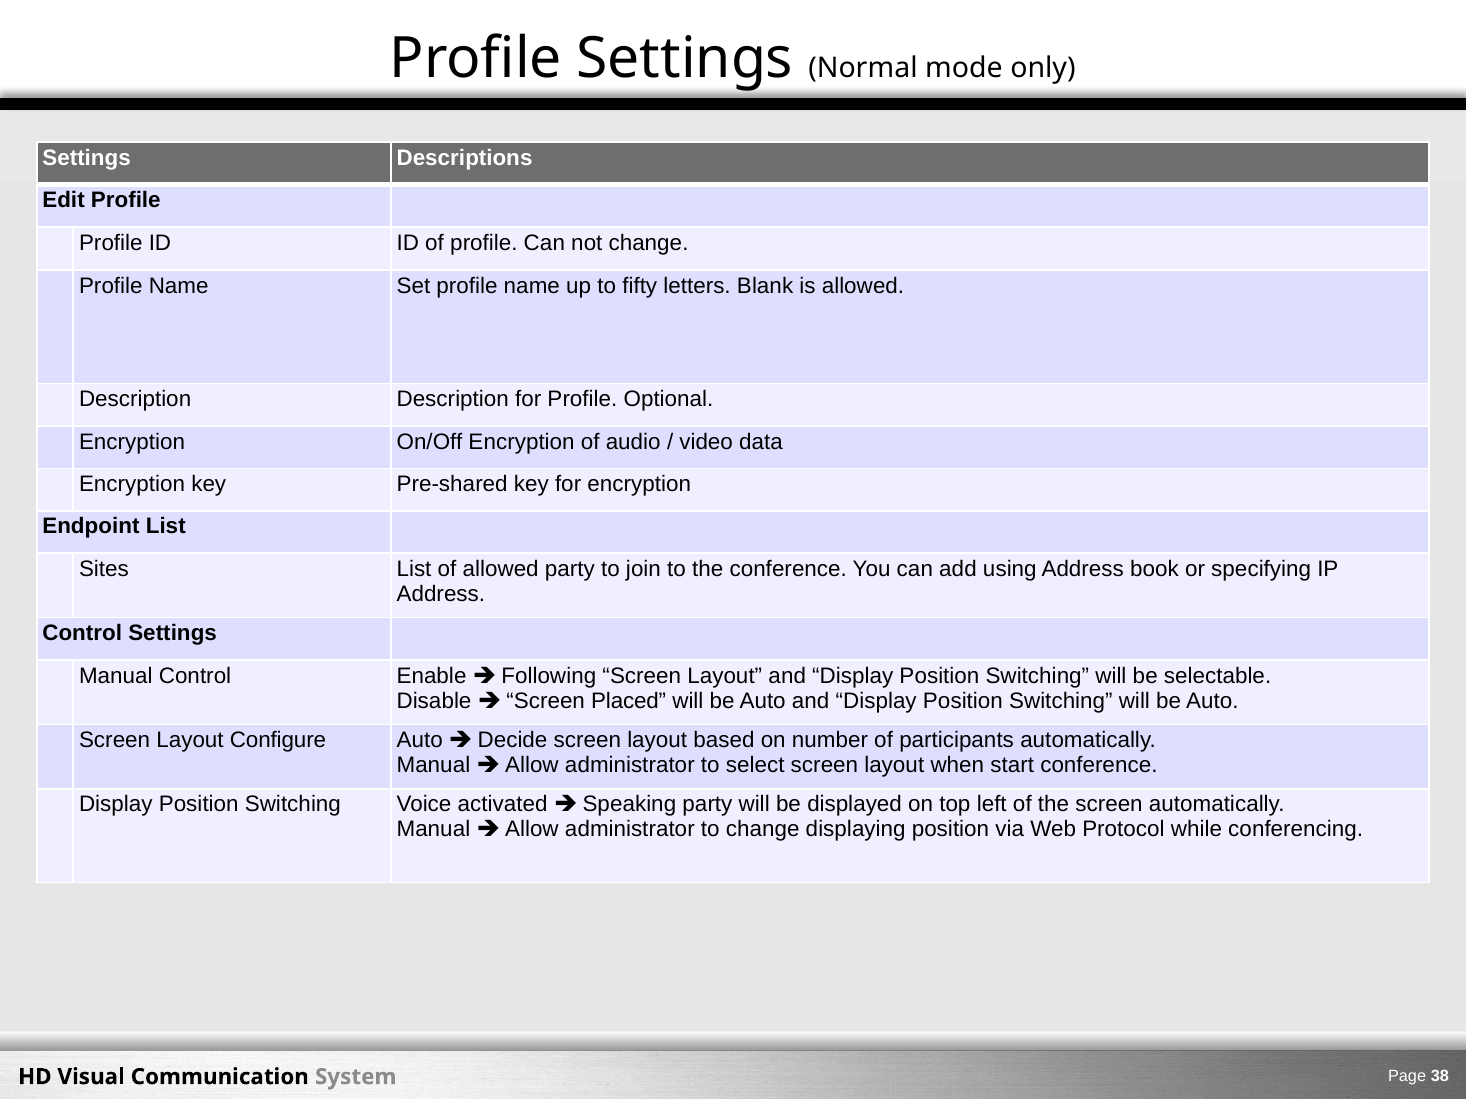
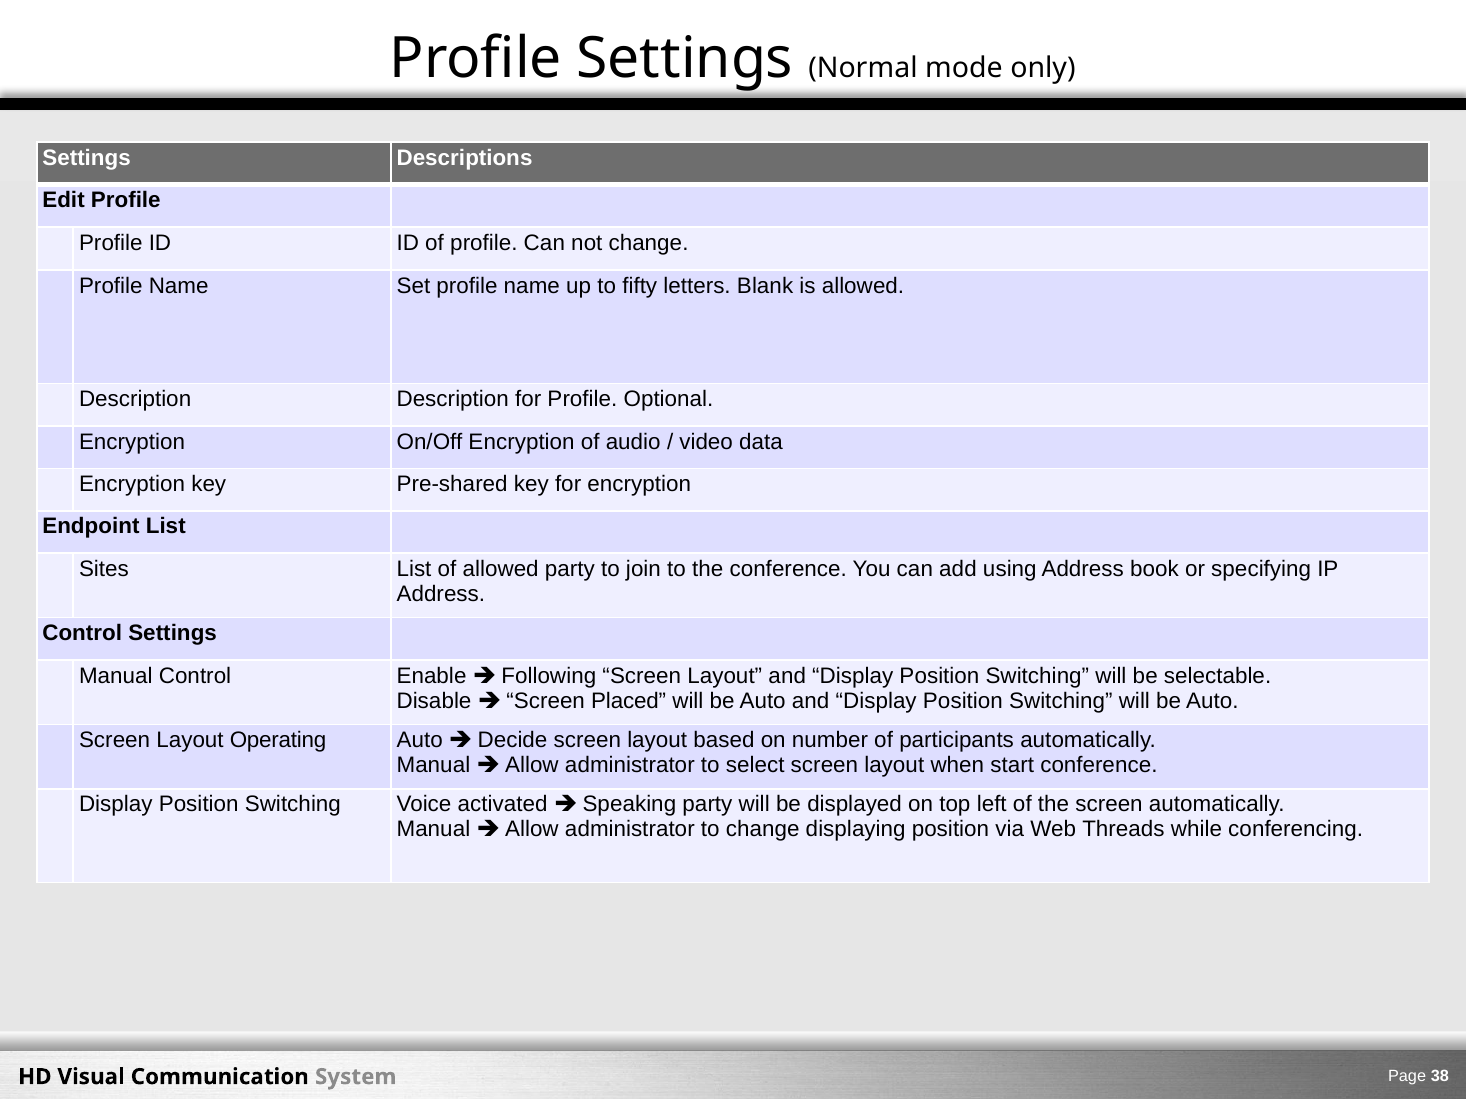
Configure: Configure -> Operating
Protocol: Protocol -> Threads
